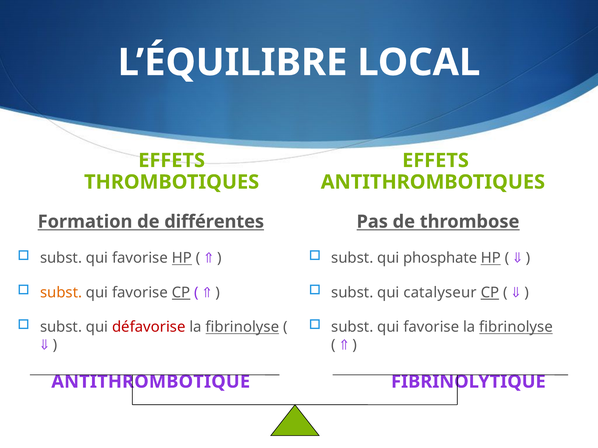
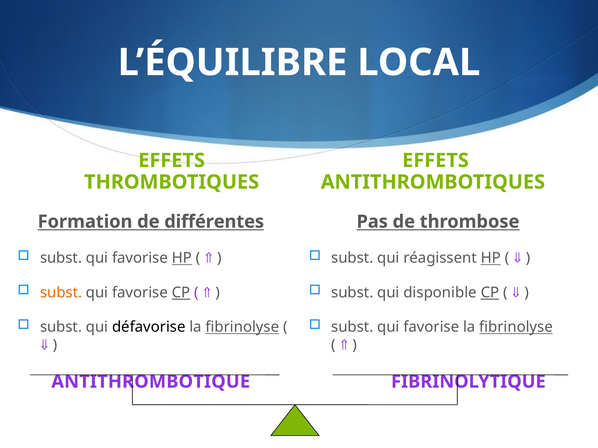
phosphate: phosphate -> réagissent
catalyseur: catalyseur -> disponible
défavorise colour: red -> black
